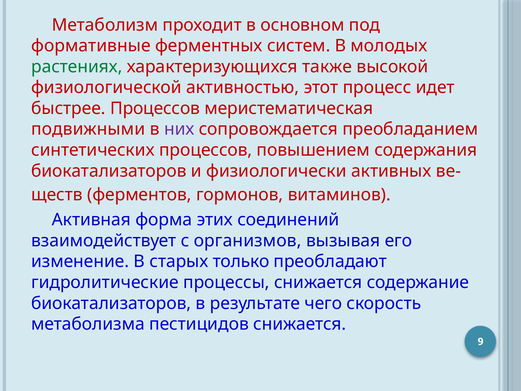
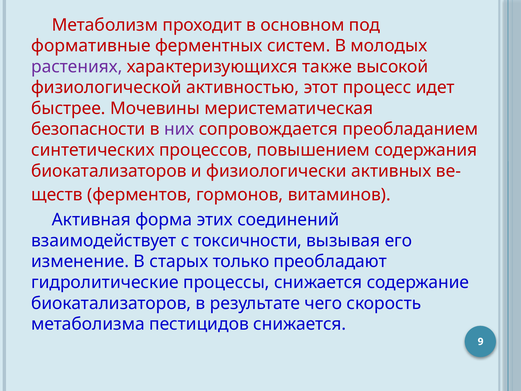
растениях colour: green -> purple
быстрее Процессов: Процессов -> Мочевины
подвижными: подвижными -> безопасности
организмов: организмов -> токсичности
